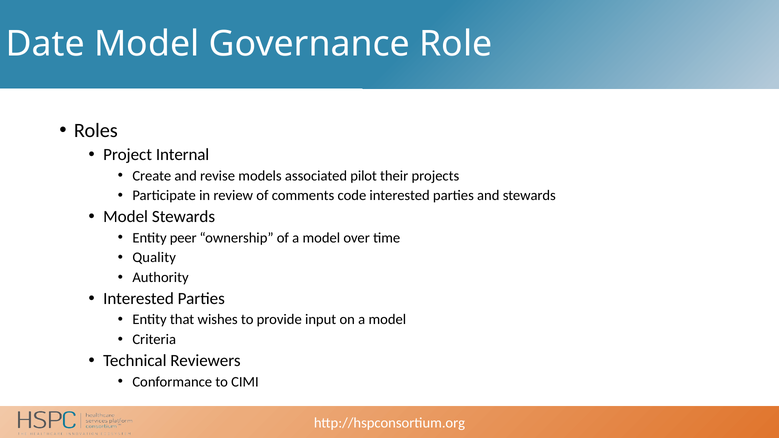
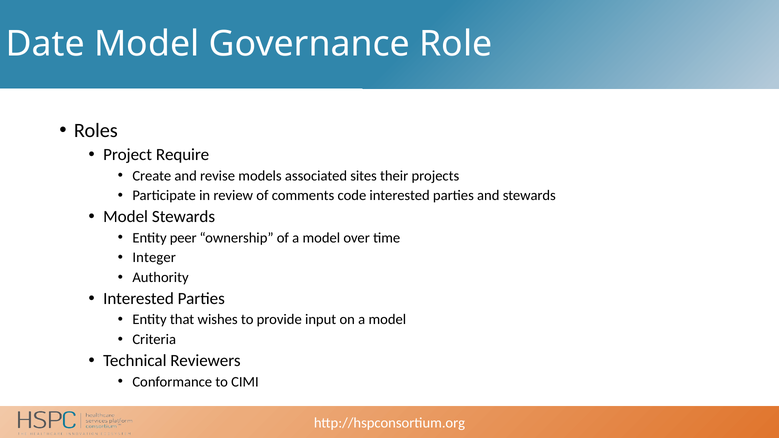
Internal: Internal -> Require
pilot: pilot -> sites
Quality: Quality -> Integer
